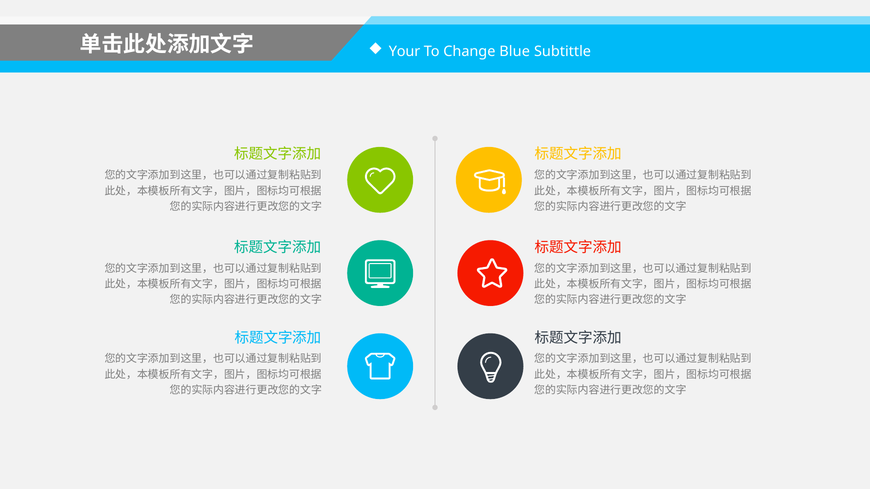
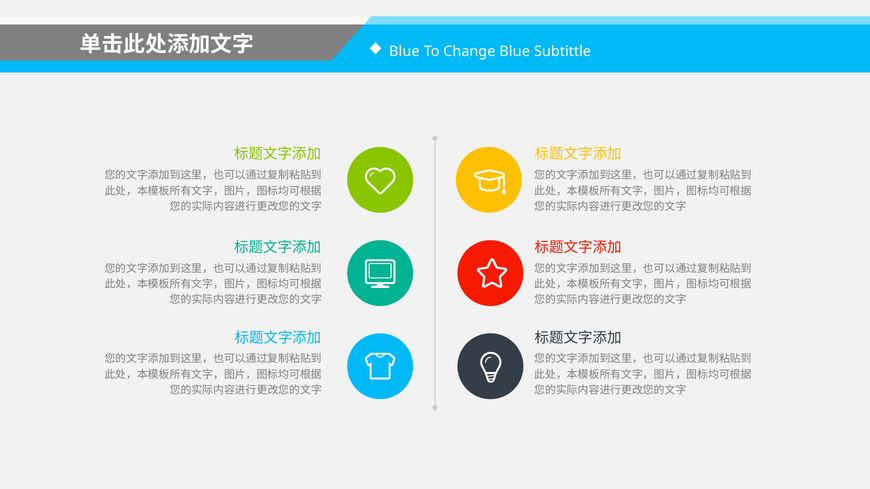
Your at (405, 51): Your -> Blue
